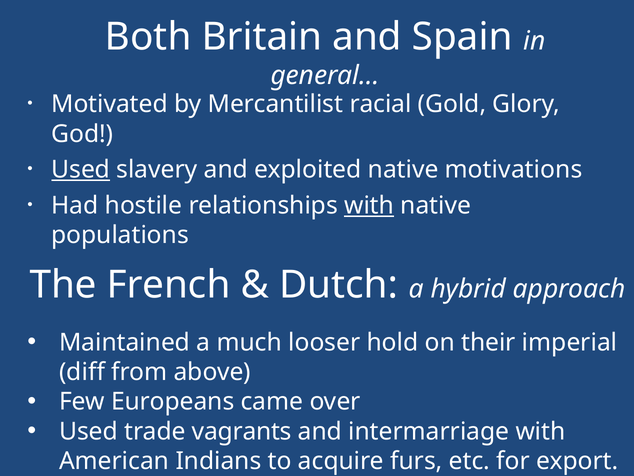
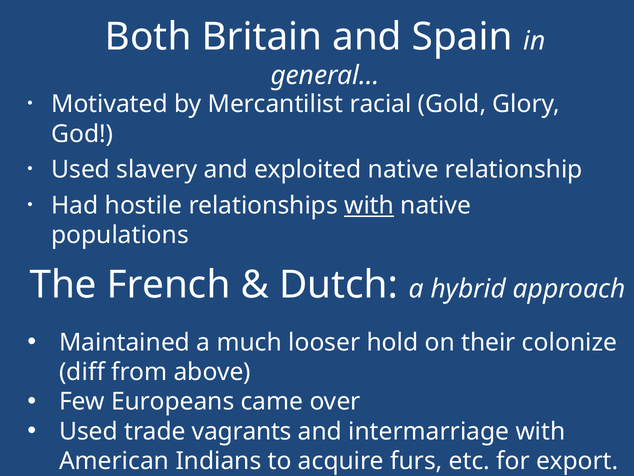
Used at (81, 170) underline: present -> none
motivations: motivations -> relationship
imperial: imperial -> colonize
